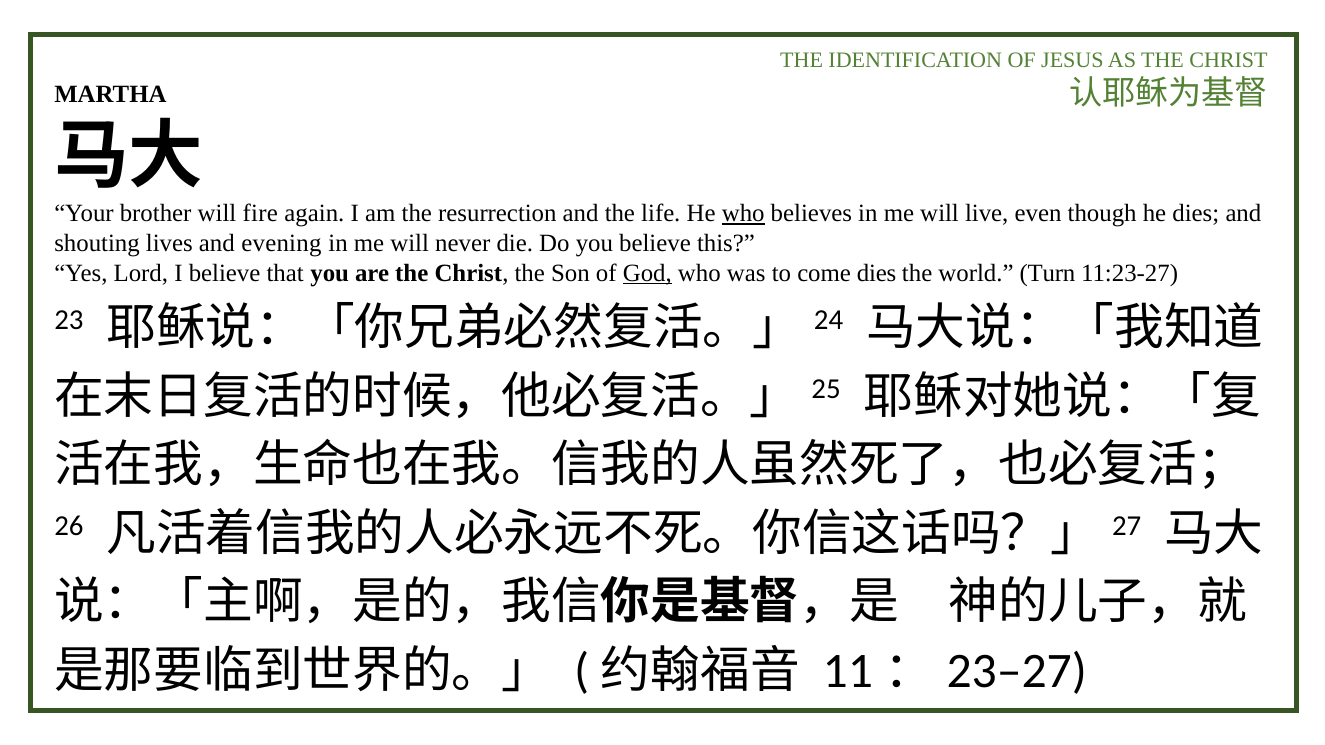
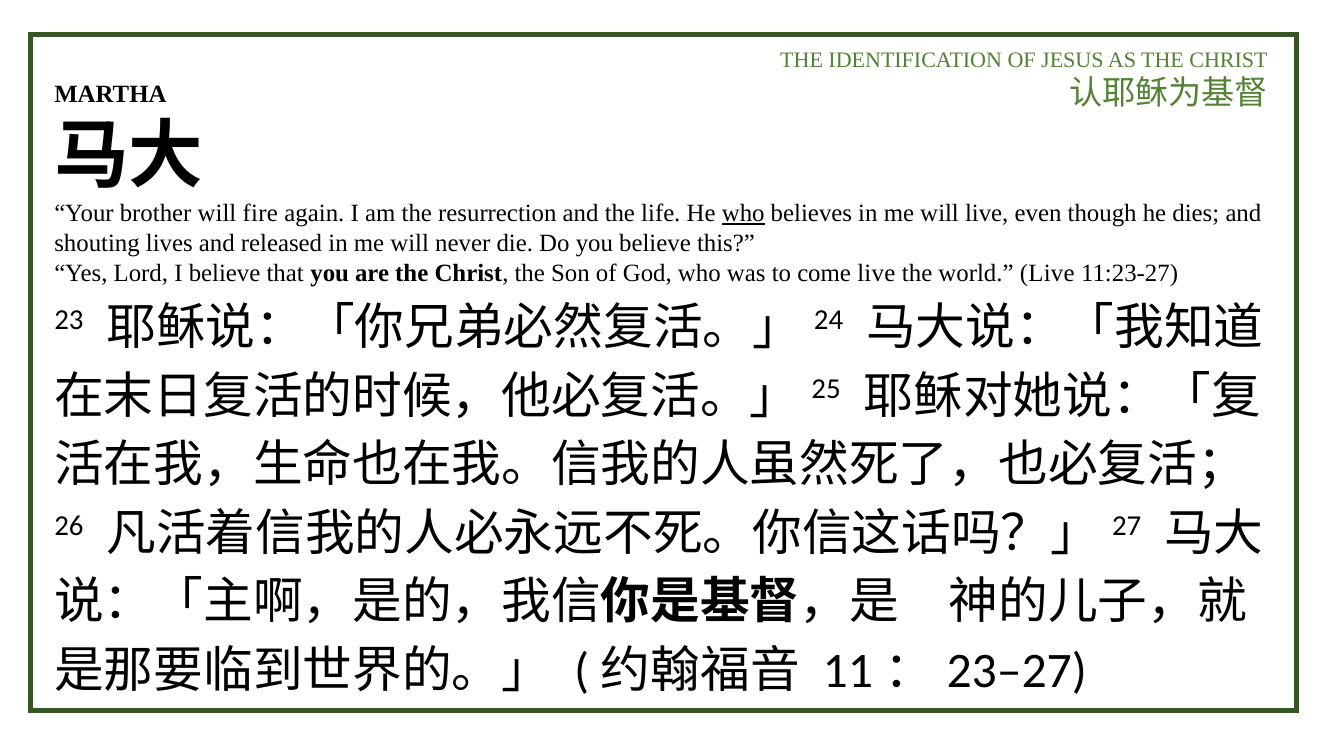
evening: evening -> released
God underline: present -> none
come dies: dies -> live
world Turn: Turn -> Live
